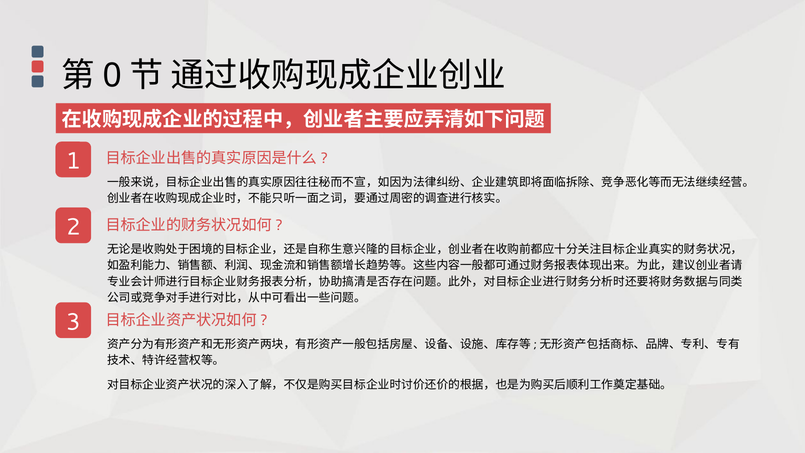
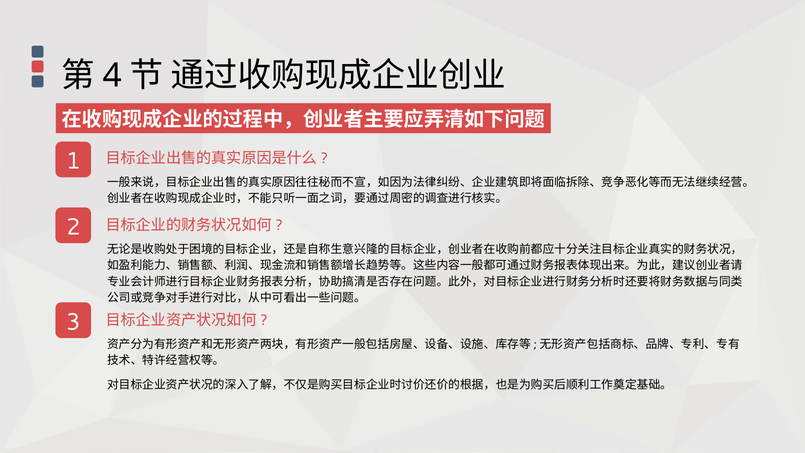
0: 0 -> 4
